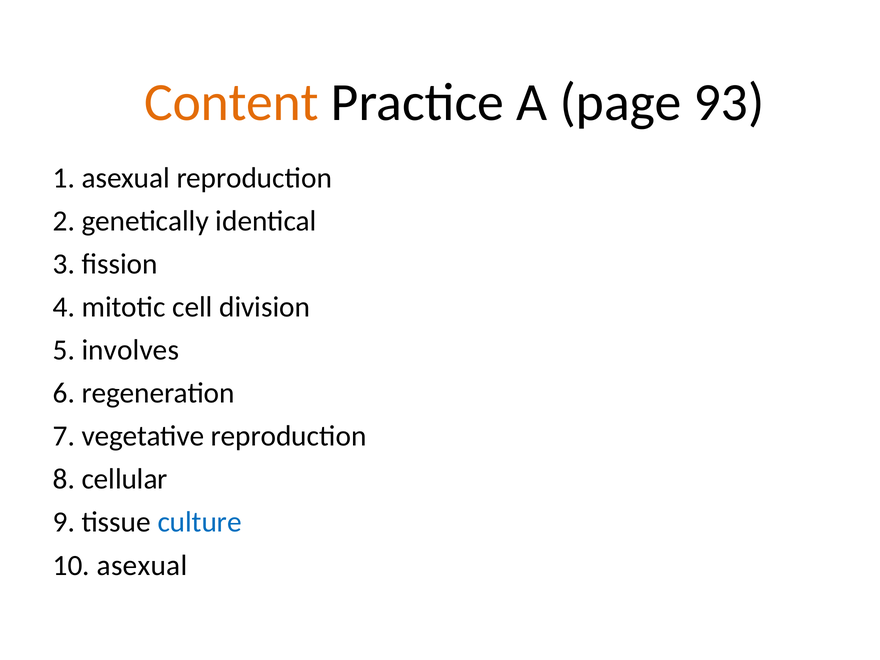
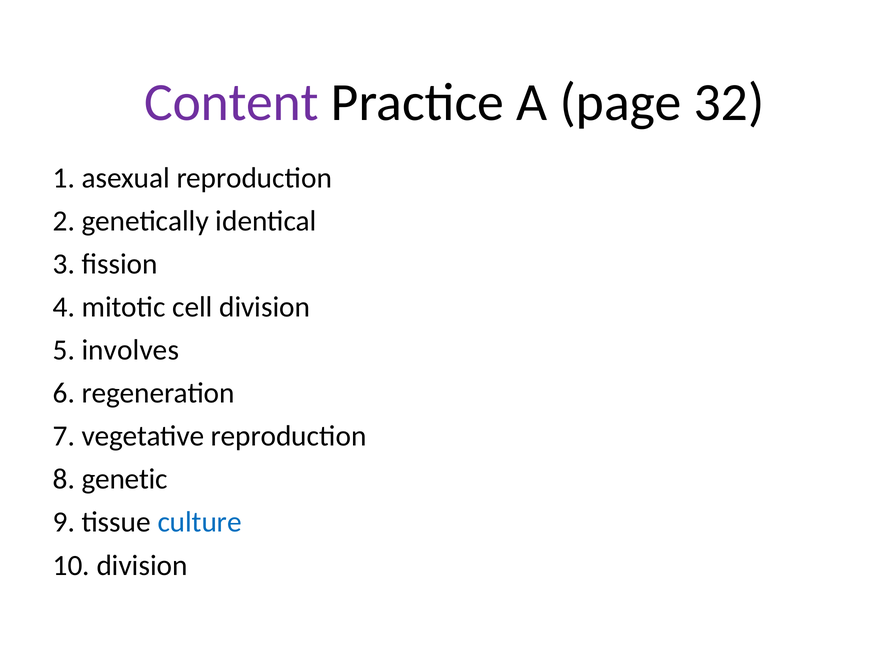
Content colour: orange -> purple
93: 93 -> 32
cellular: cellular -> genetic
10 asexual: asexual -> division
